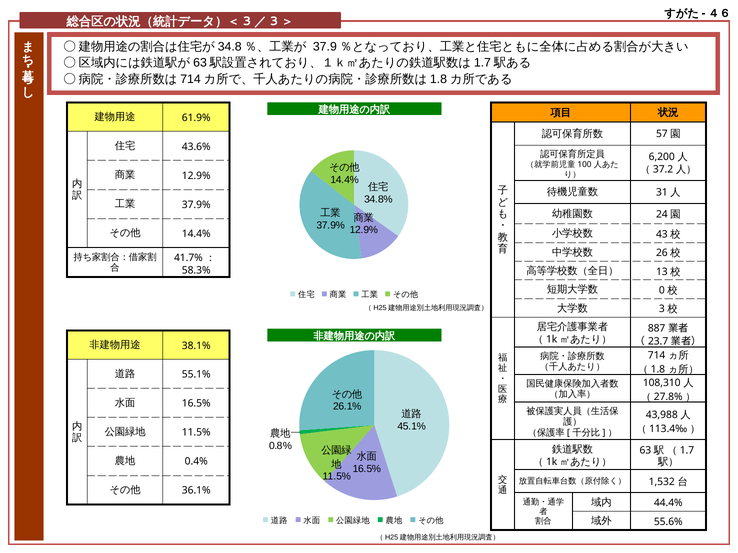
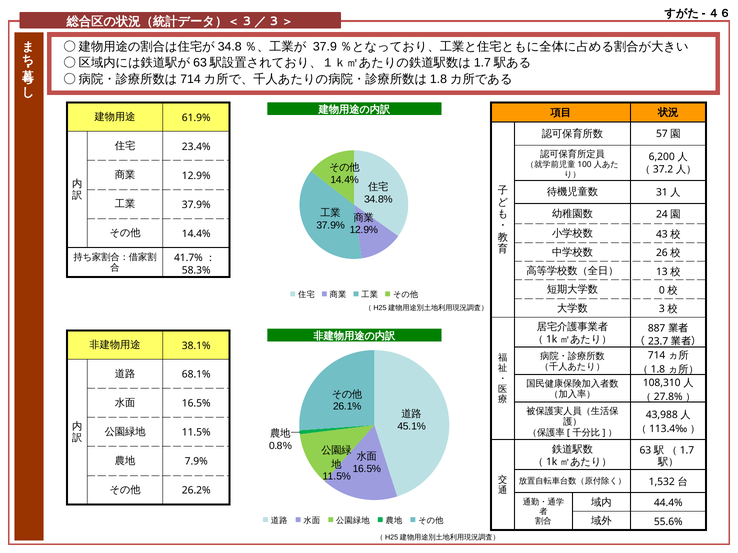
43.6%: 43.6% -> 23.4%
55.1%: 55.1% -> 68.1%
0.4%: 0.4% -> 7.9%
36.1%: 36.1% -> 26.2%
